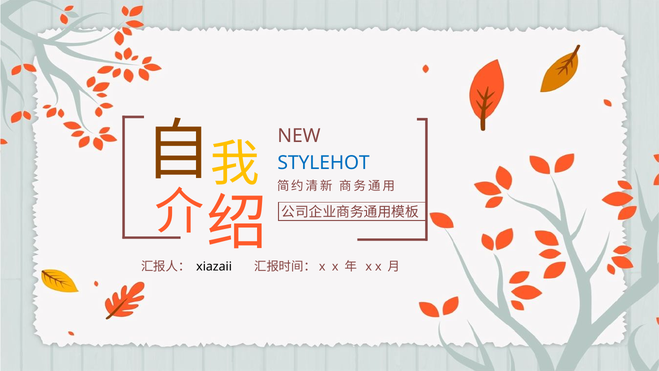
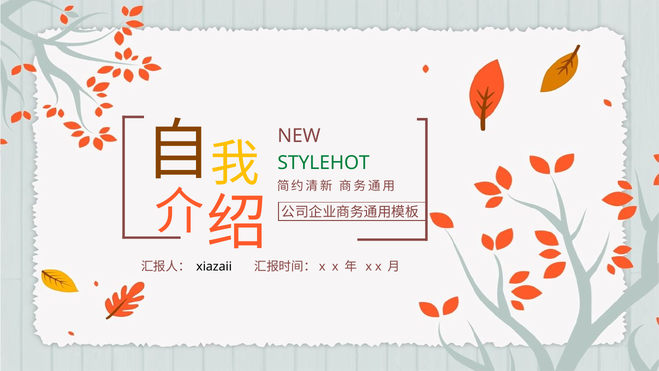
STYLEHOT colour: blue -> green
